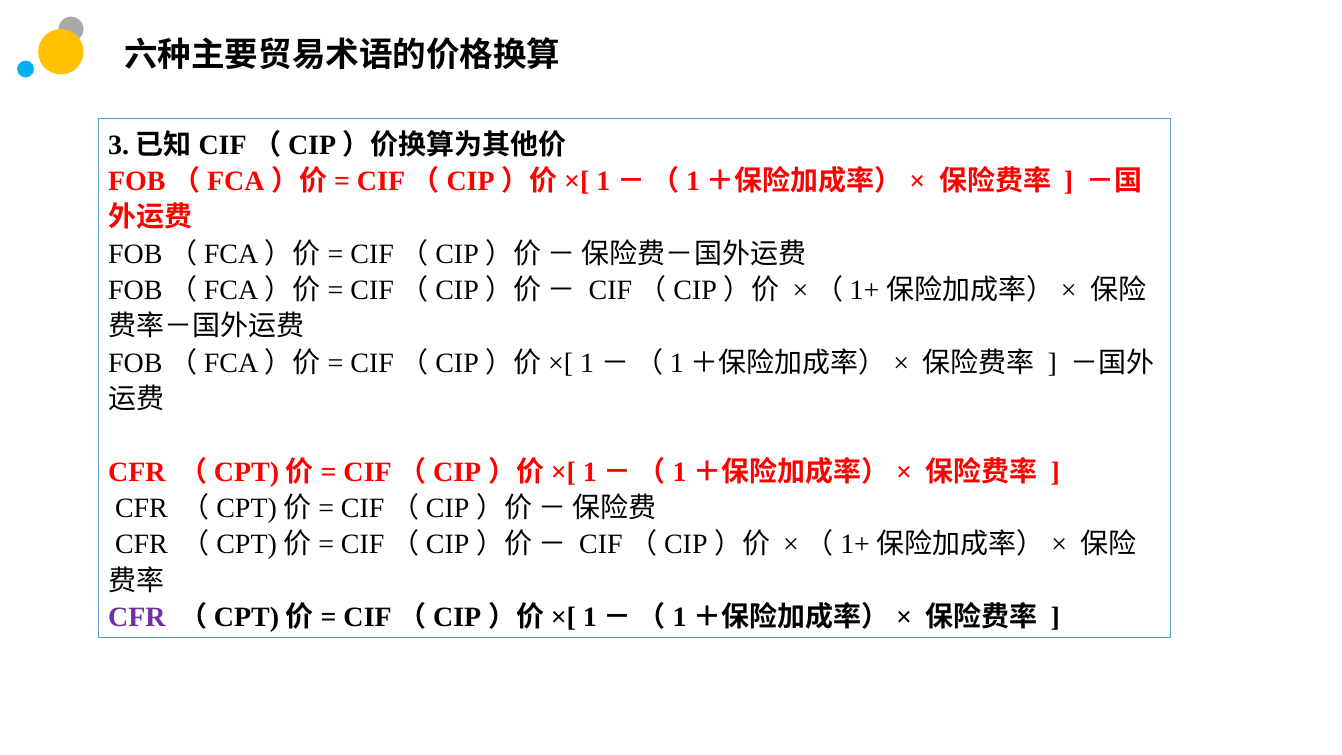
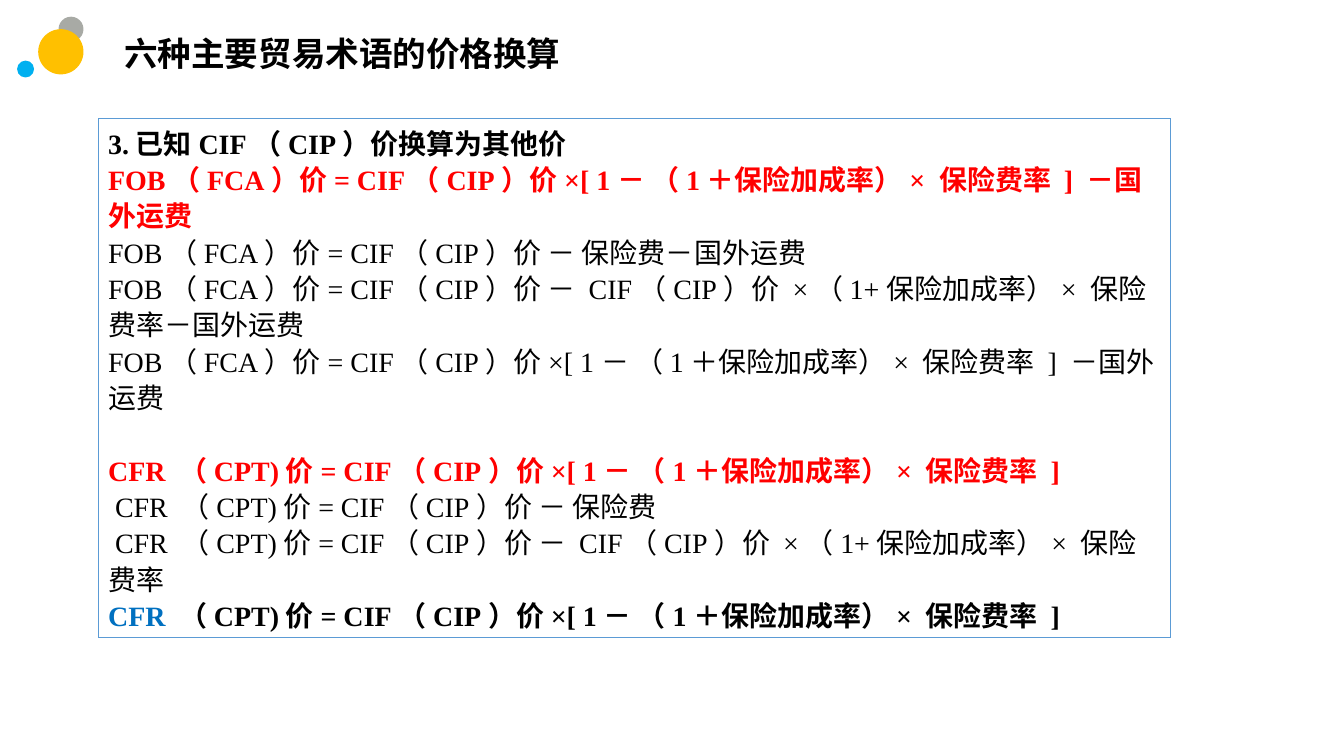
CFR at (137, 617) colour: purple -> blue
